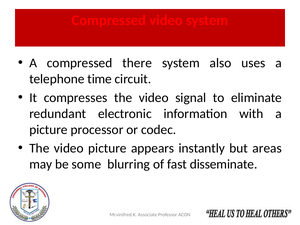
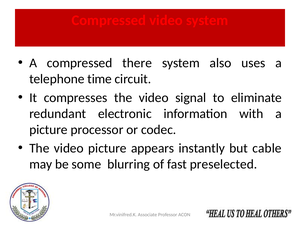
areas: areas -> cable
disseminate: disseminate -> preselected
